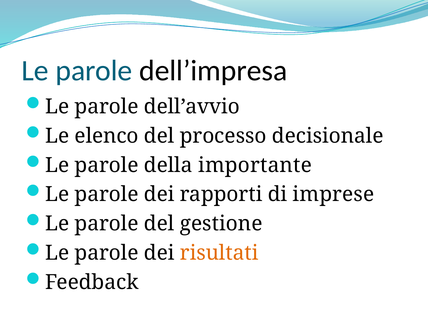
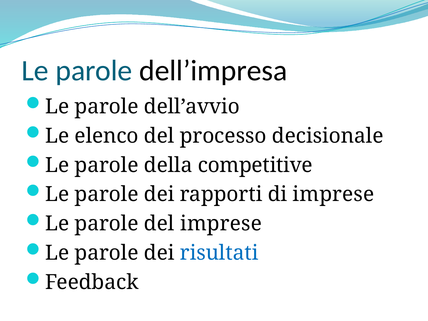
importante: importante -> competitive
del gestione: gestione -> imprese
risultati colour: orange -> blue
